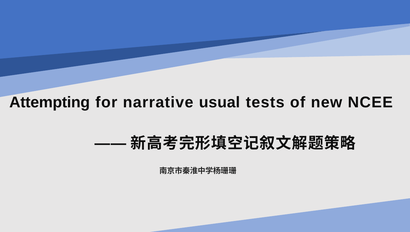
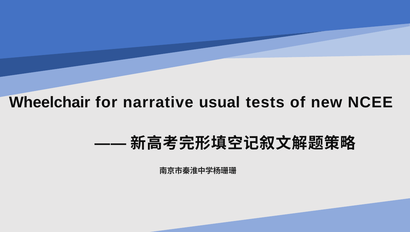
Attempting: Attempting -> Wheelchair
